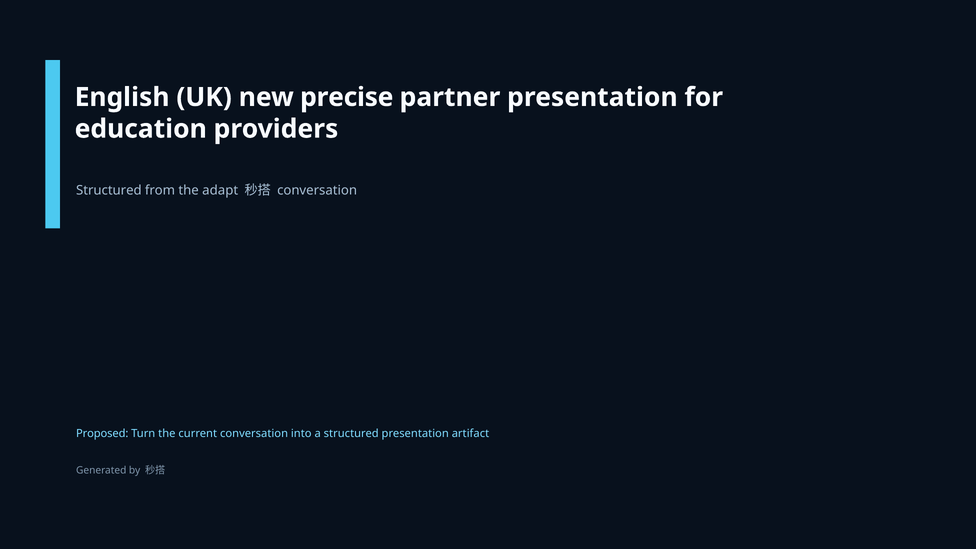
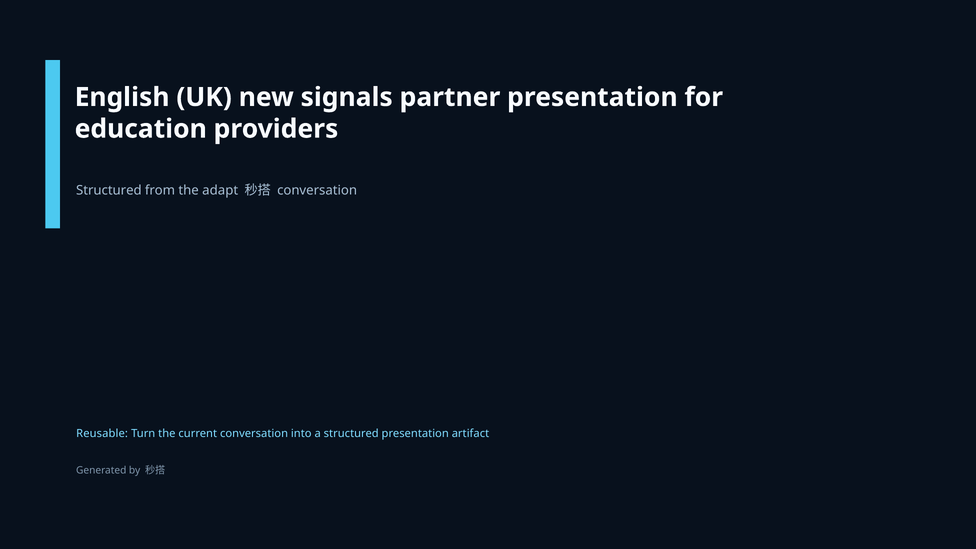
precise: precise -> signals
Proposed: Proposed -> Reusable
